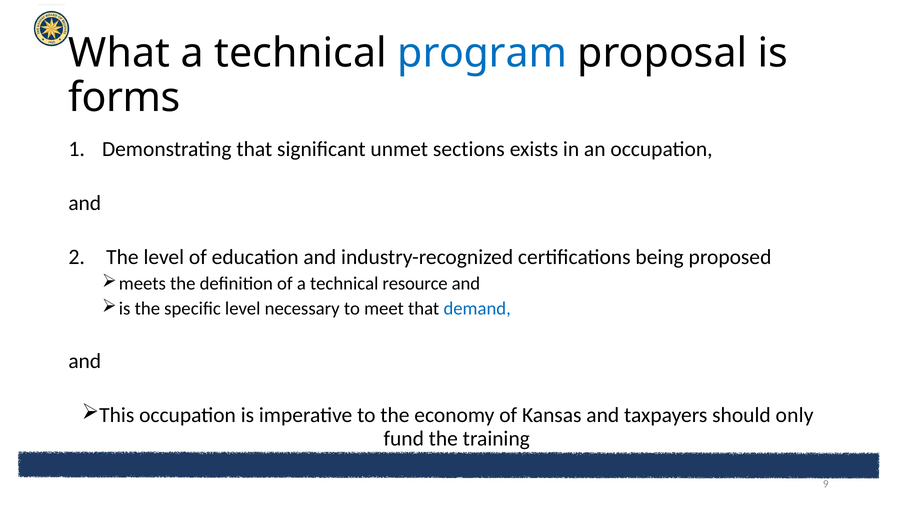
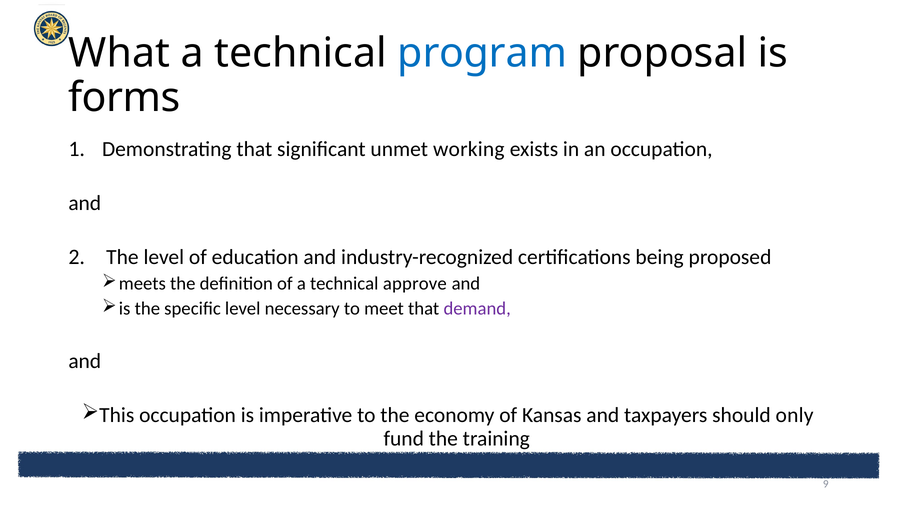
sections: sections -> working
resource: resource -> approve
demand colour: blue -> purple
